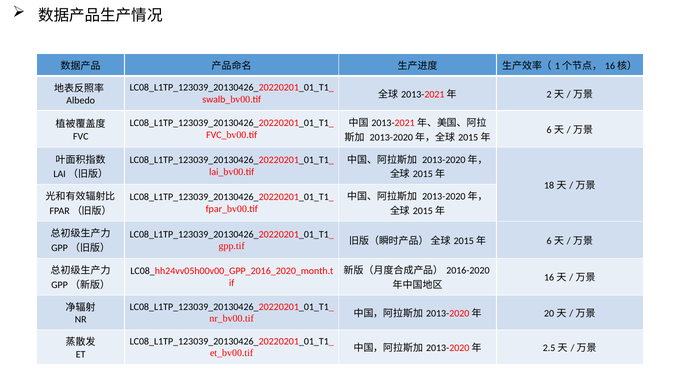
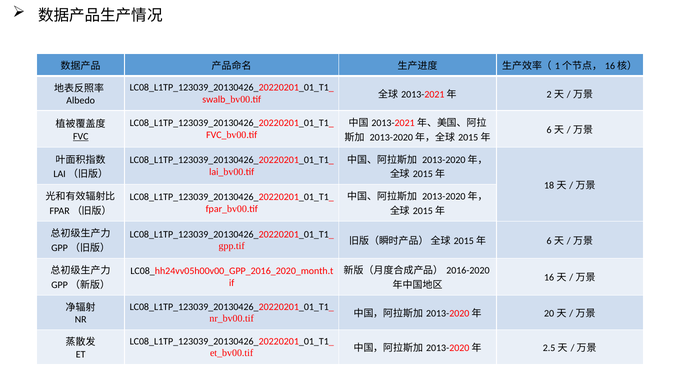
FVC underline: none -> present
